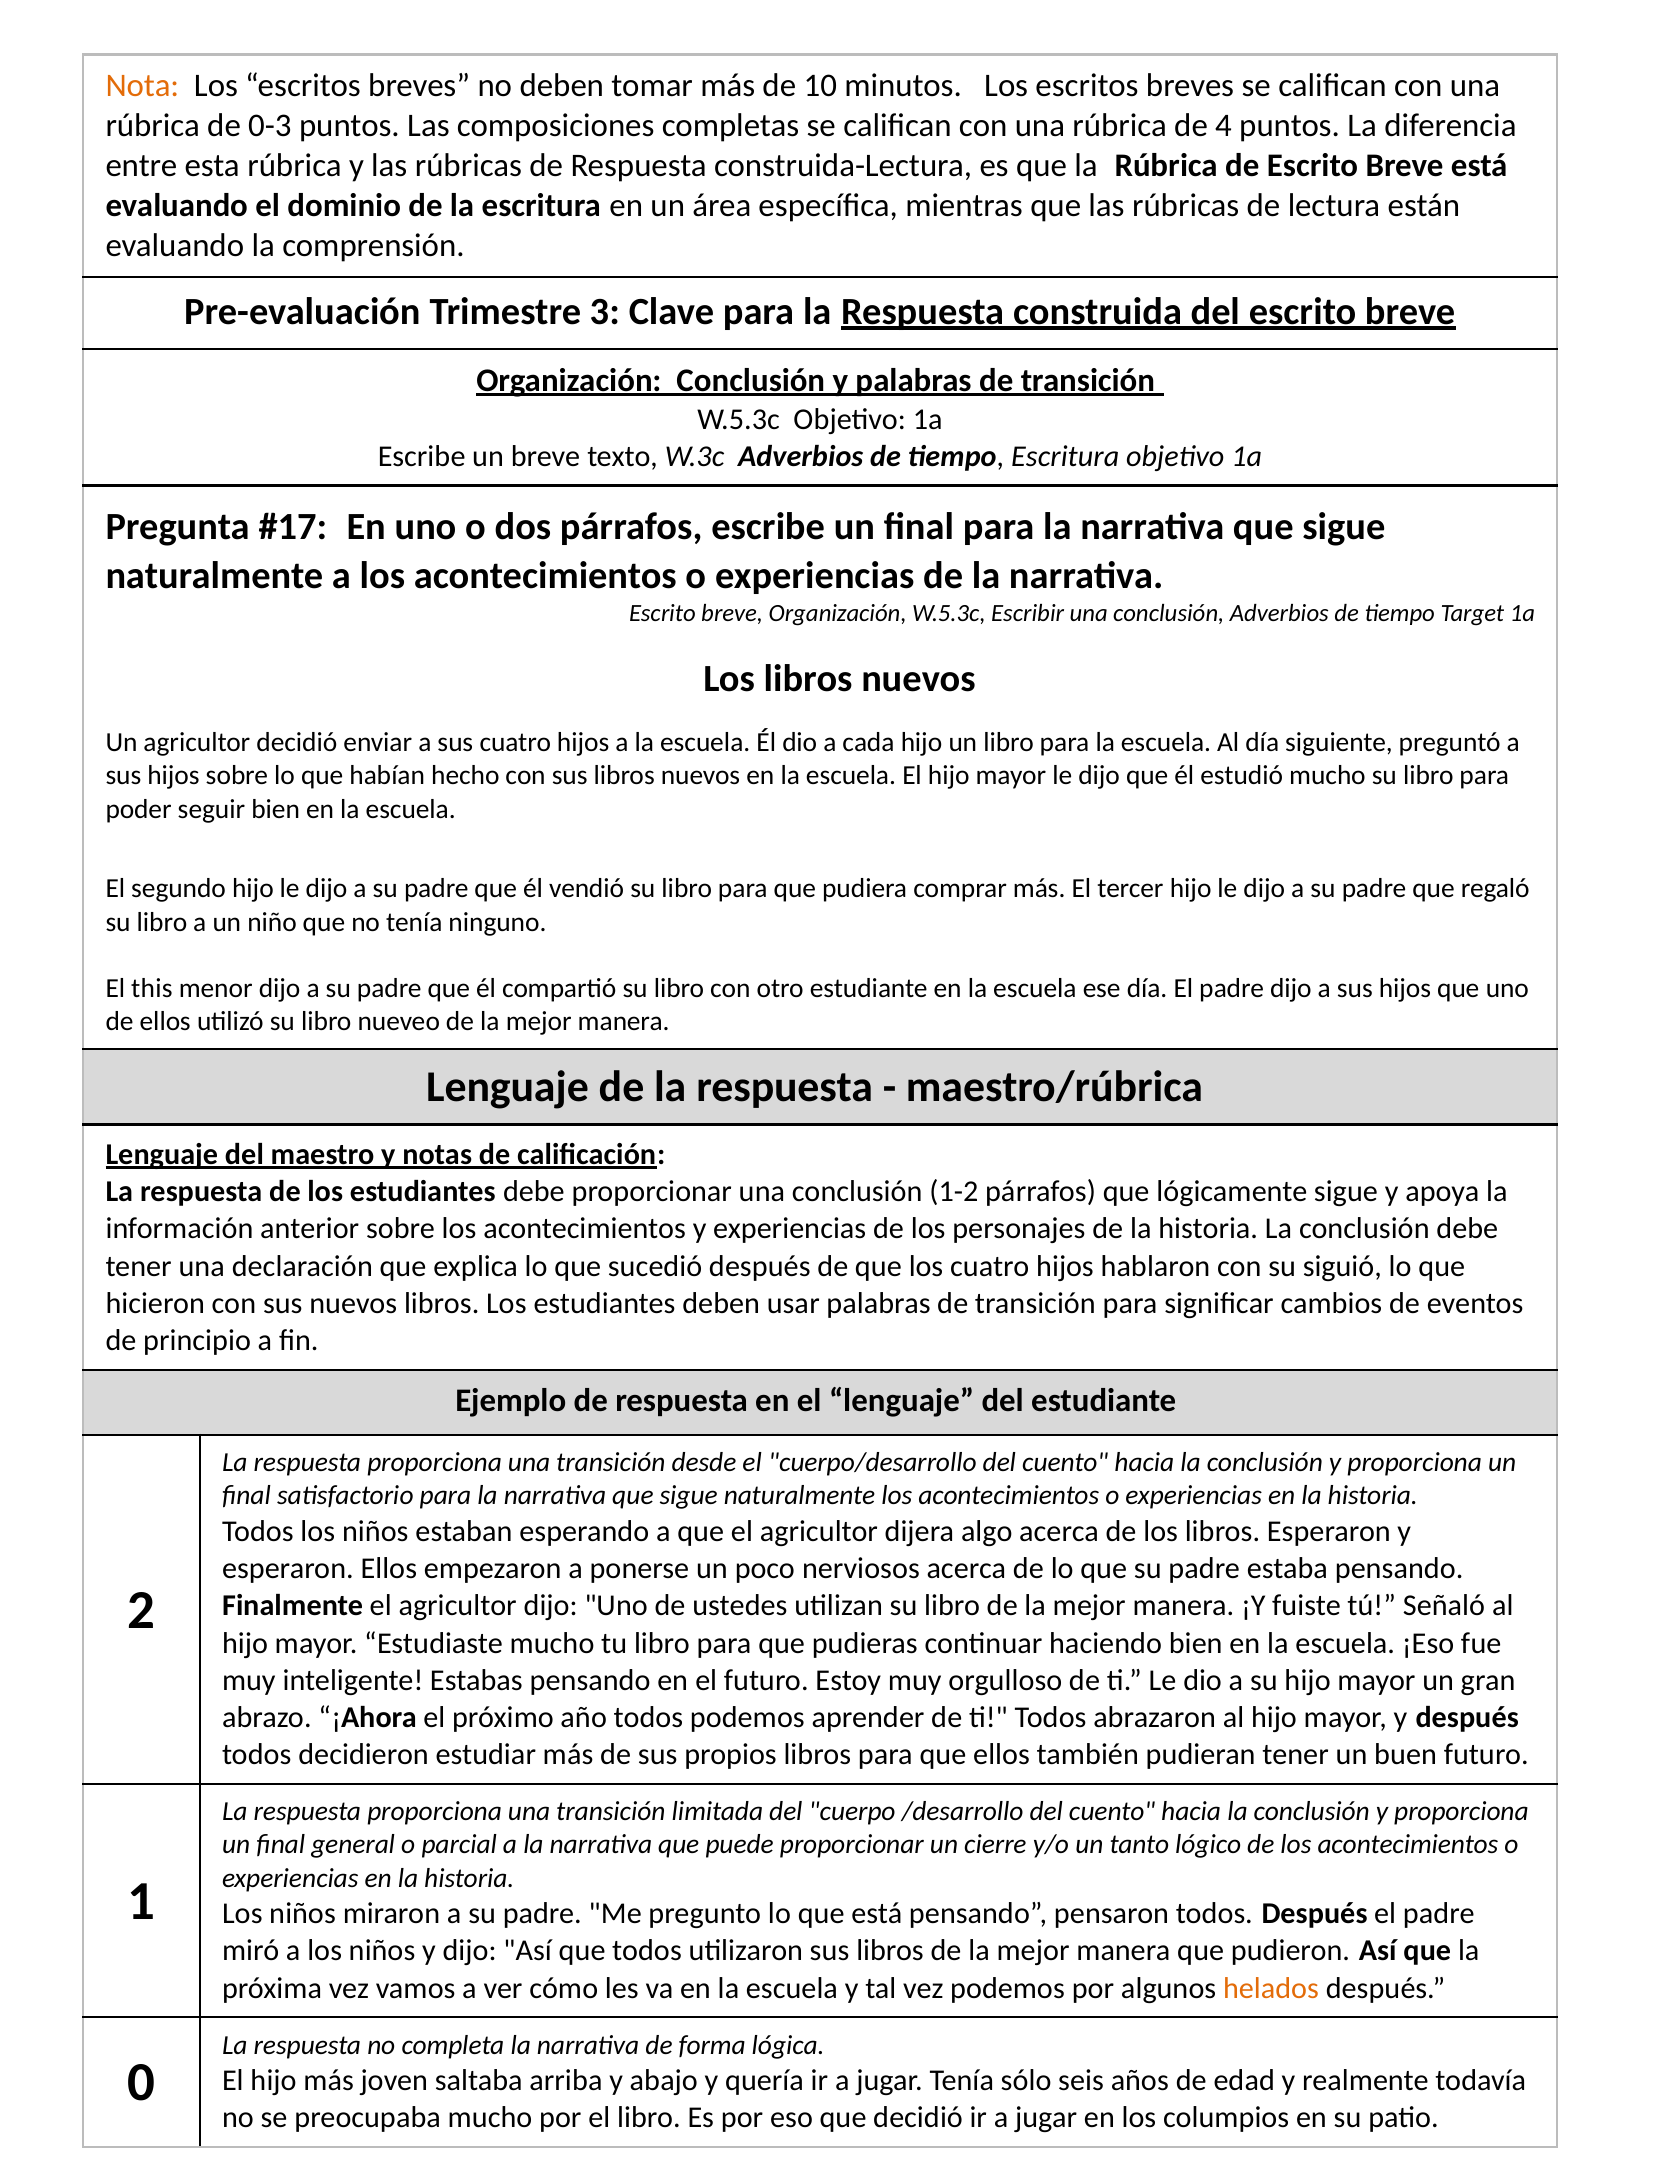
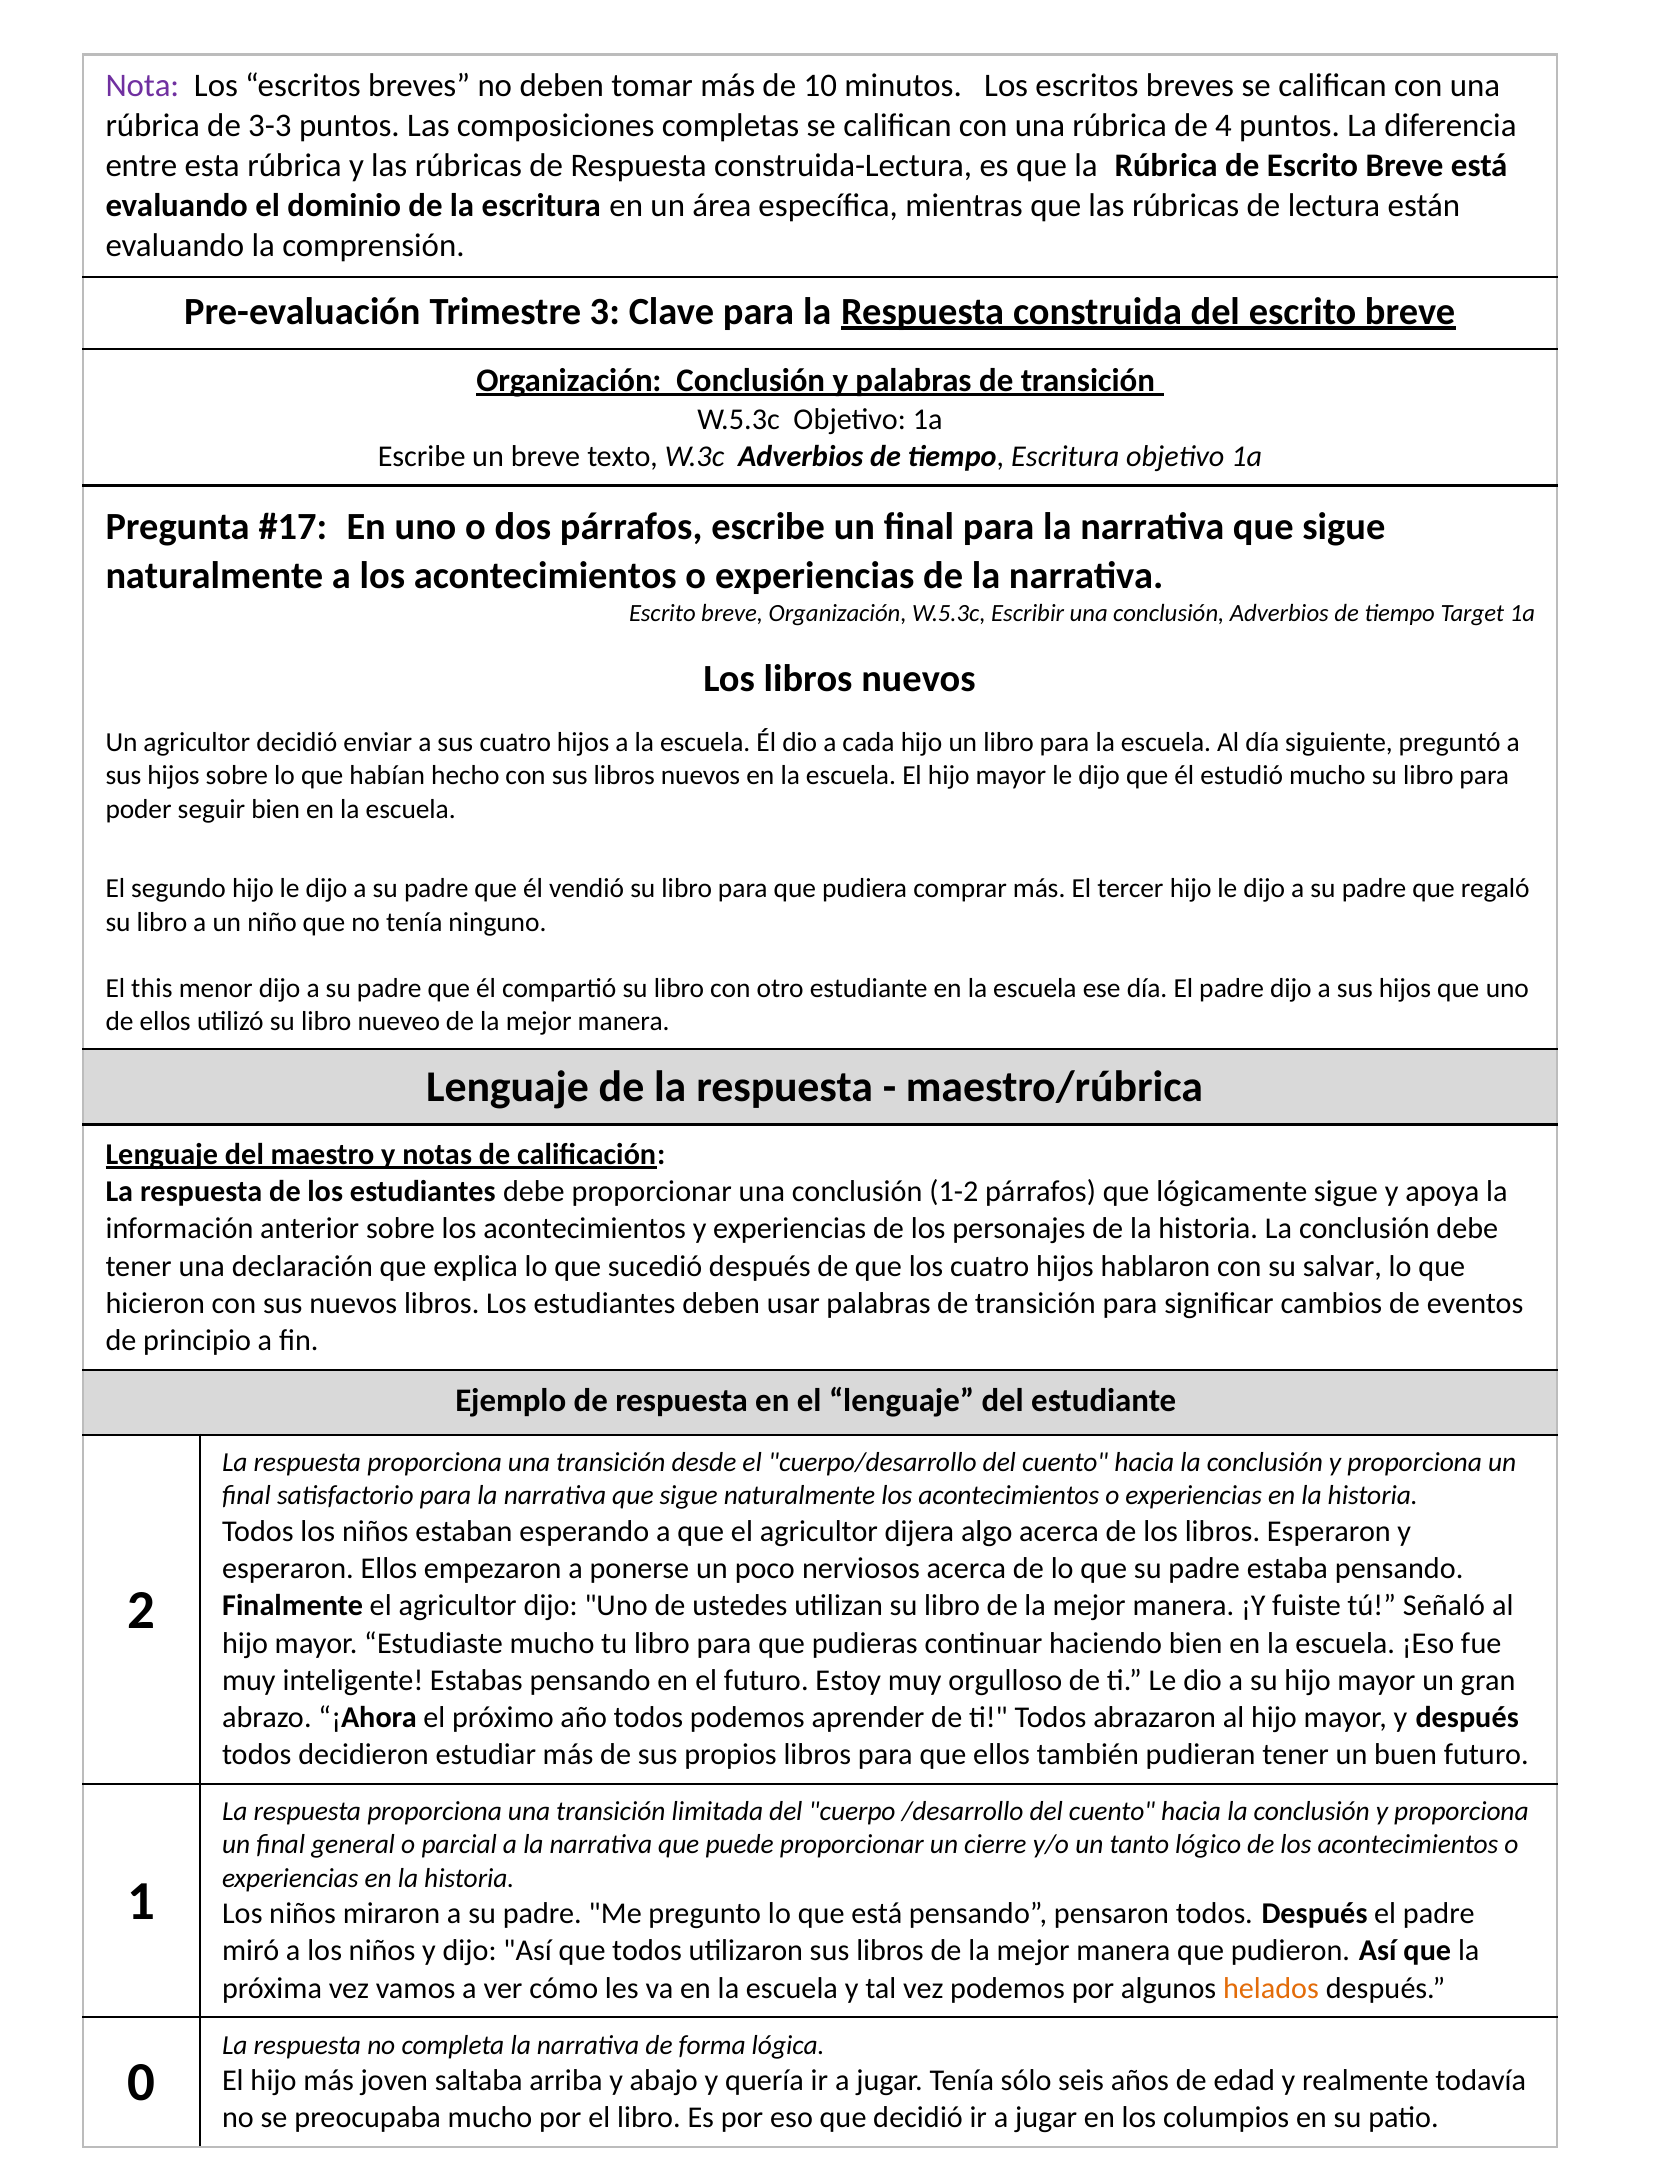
Nota colour: orange -> purple
0-3: 0-3 -> 3-3
siguió: siguió -> salvar
